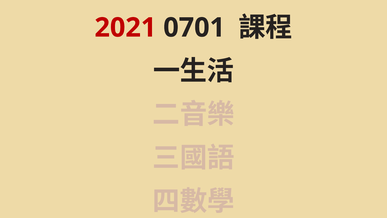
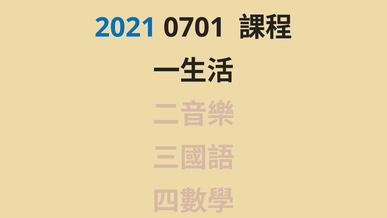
2021 colour: red -> blue
